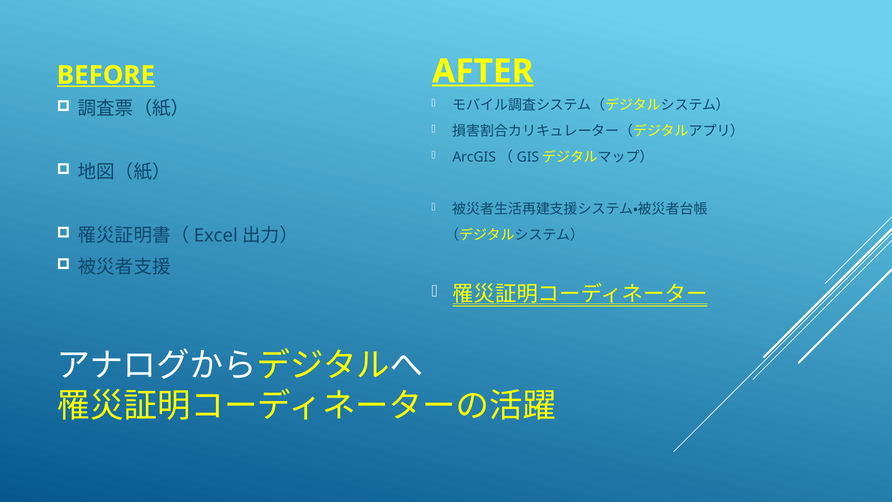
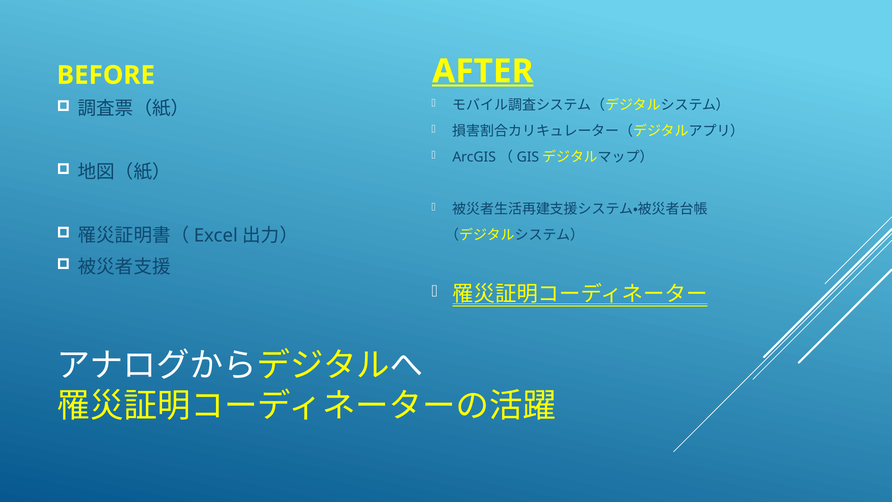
BEFORE underline: present -> none
